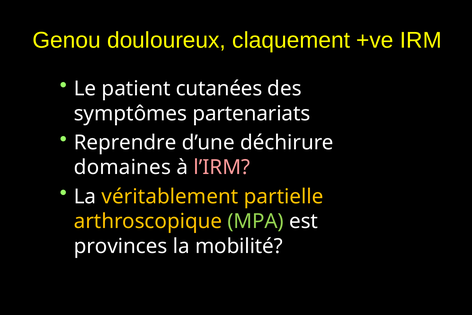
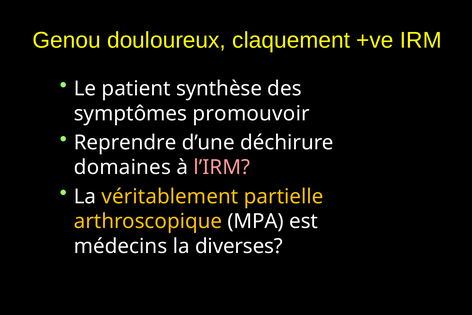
cutanées: cutanées -> synthèse
partenariats: partenariats -> promouvoir
MPA colour: light green -> white
provinces: provinces -> médecins
mobilité: mobilité -> diverses
